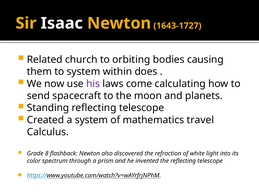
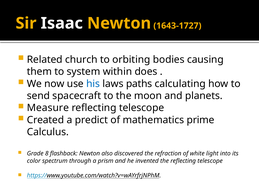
his colour: purple -> blue
come: come -> paths
Standing: Standing -> Measure
a system: system -> predict
travel: travel -> prime
